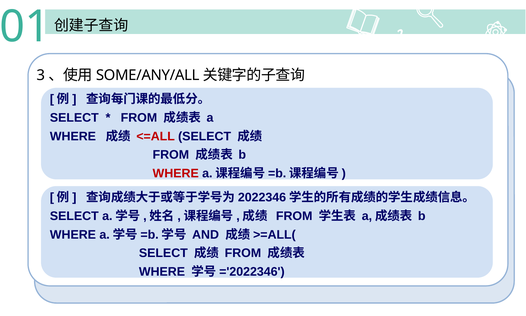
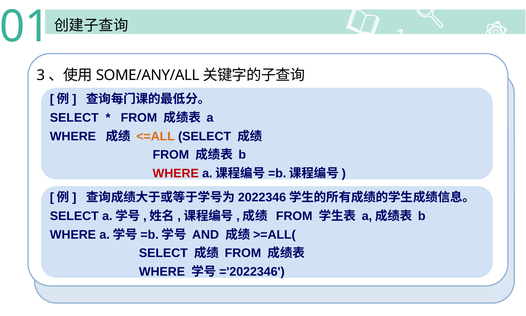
<=ALL colour: red -> orange
